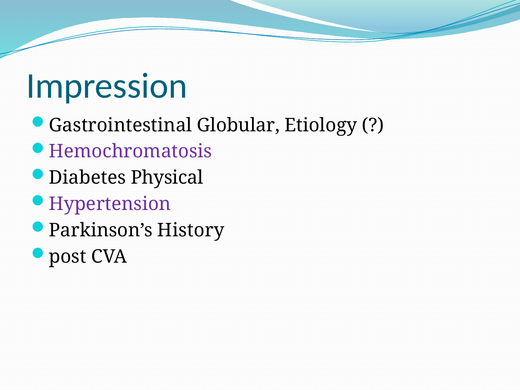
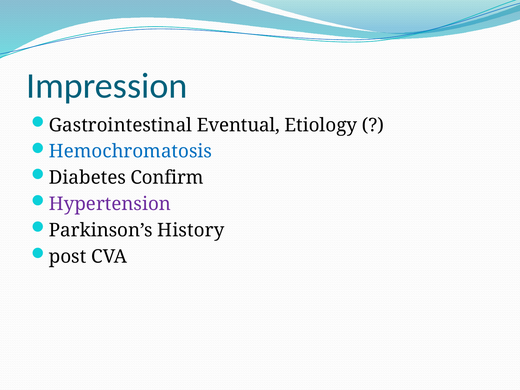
Globular: Globular -> Eventual
Hemochromatosis colour: purple -> blue
Physical: Physical -> Confirm
